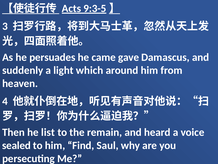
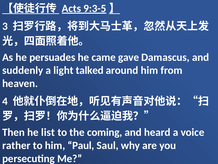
which: which -> talked
remain: remain -> coming
sealed: sealed -> rather
Find: Find -> Paul
